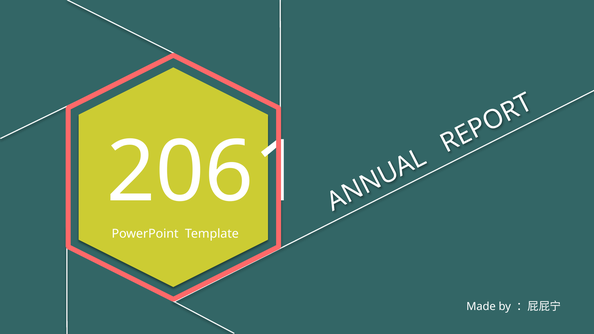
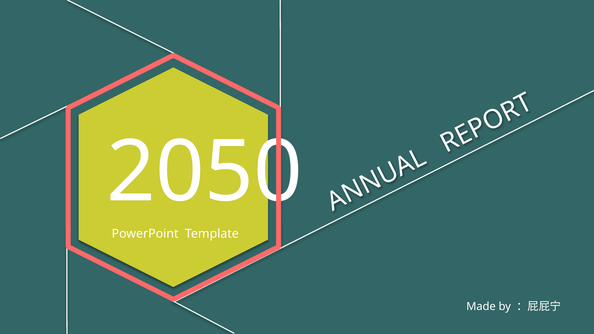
2061: 2061 -> 2050
